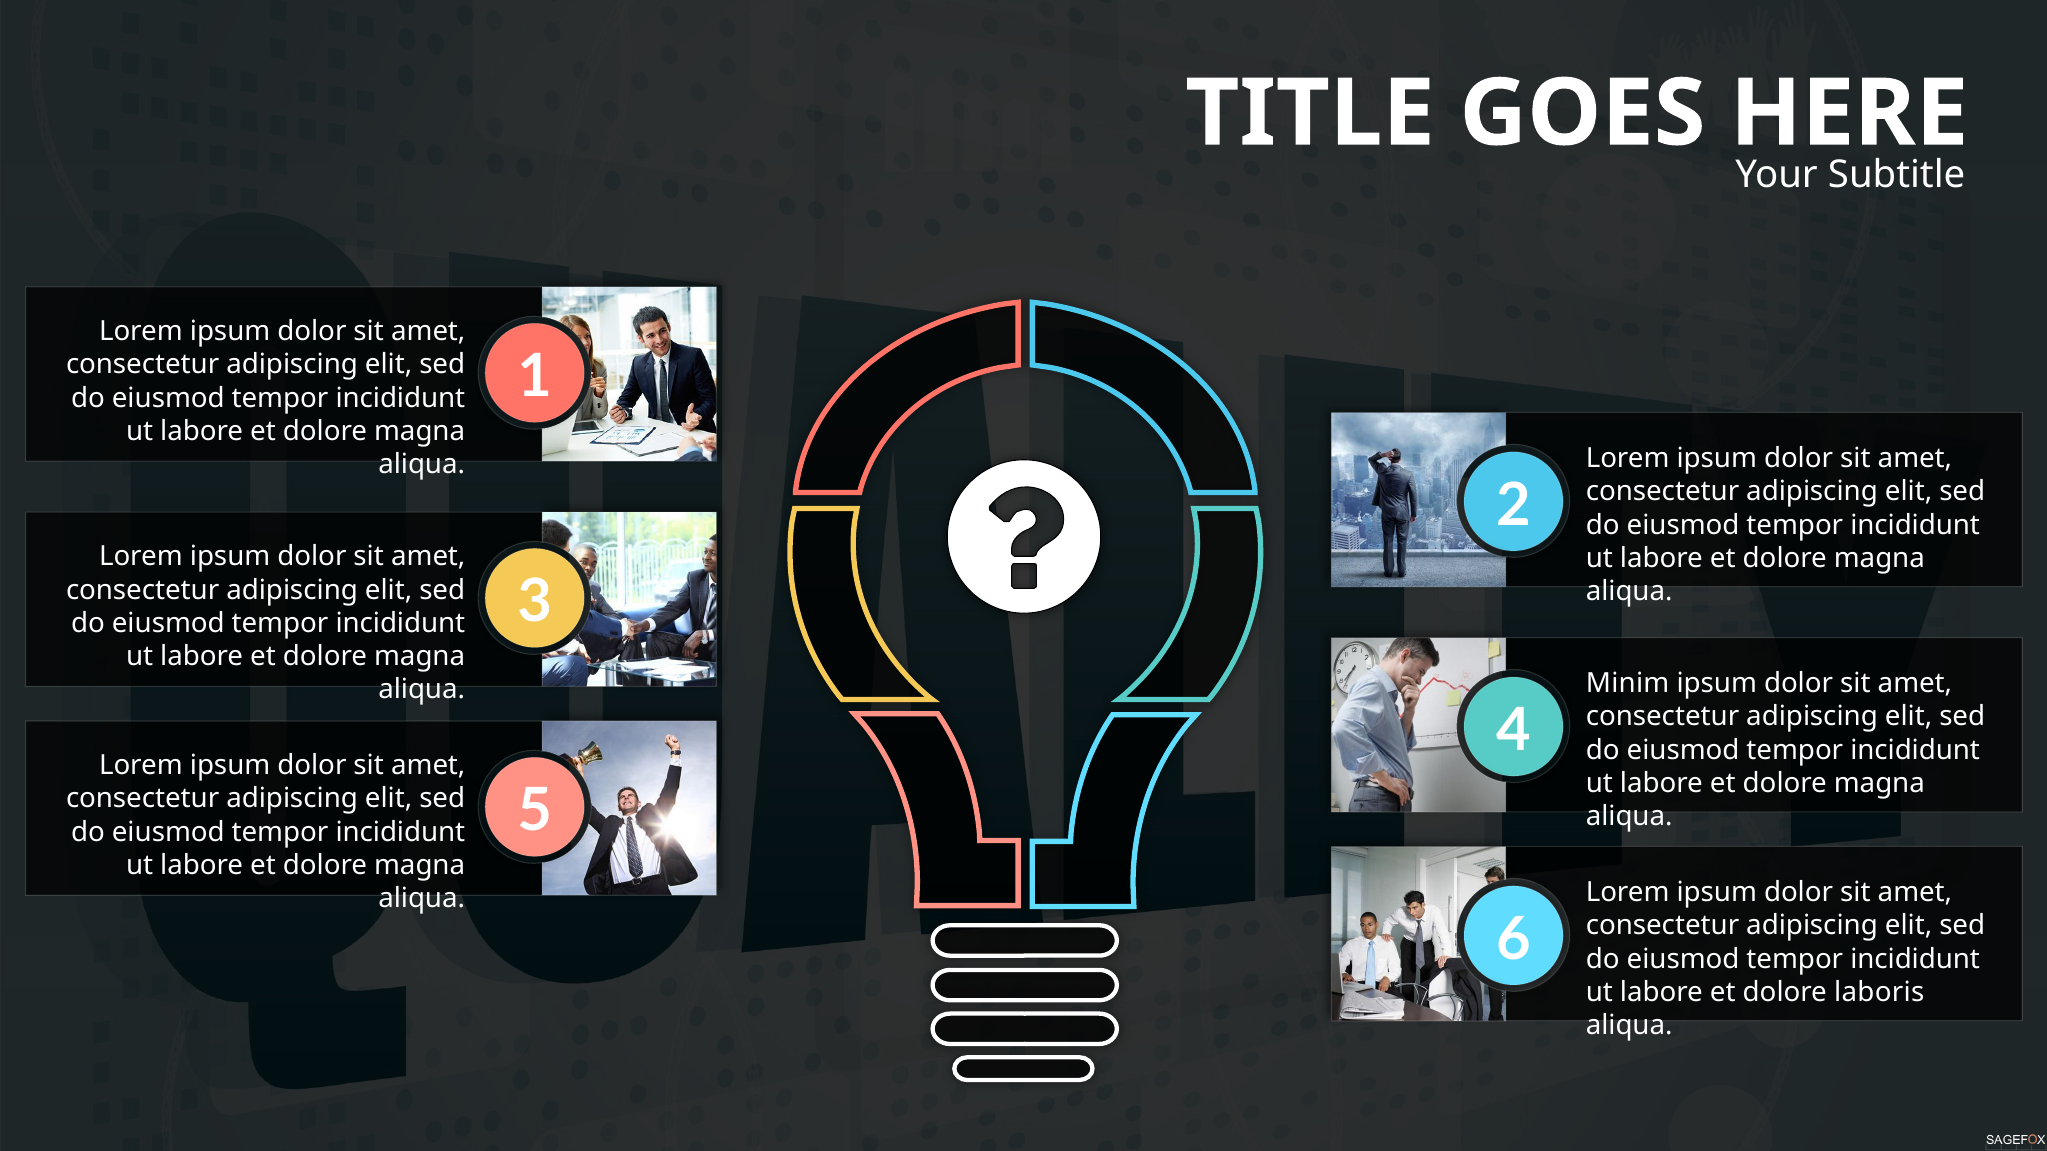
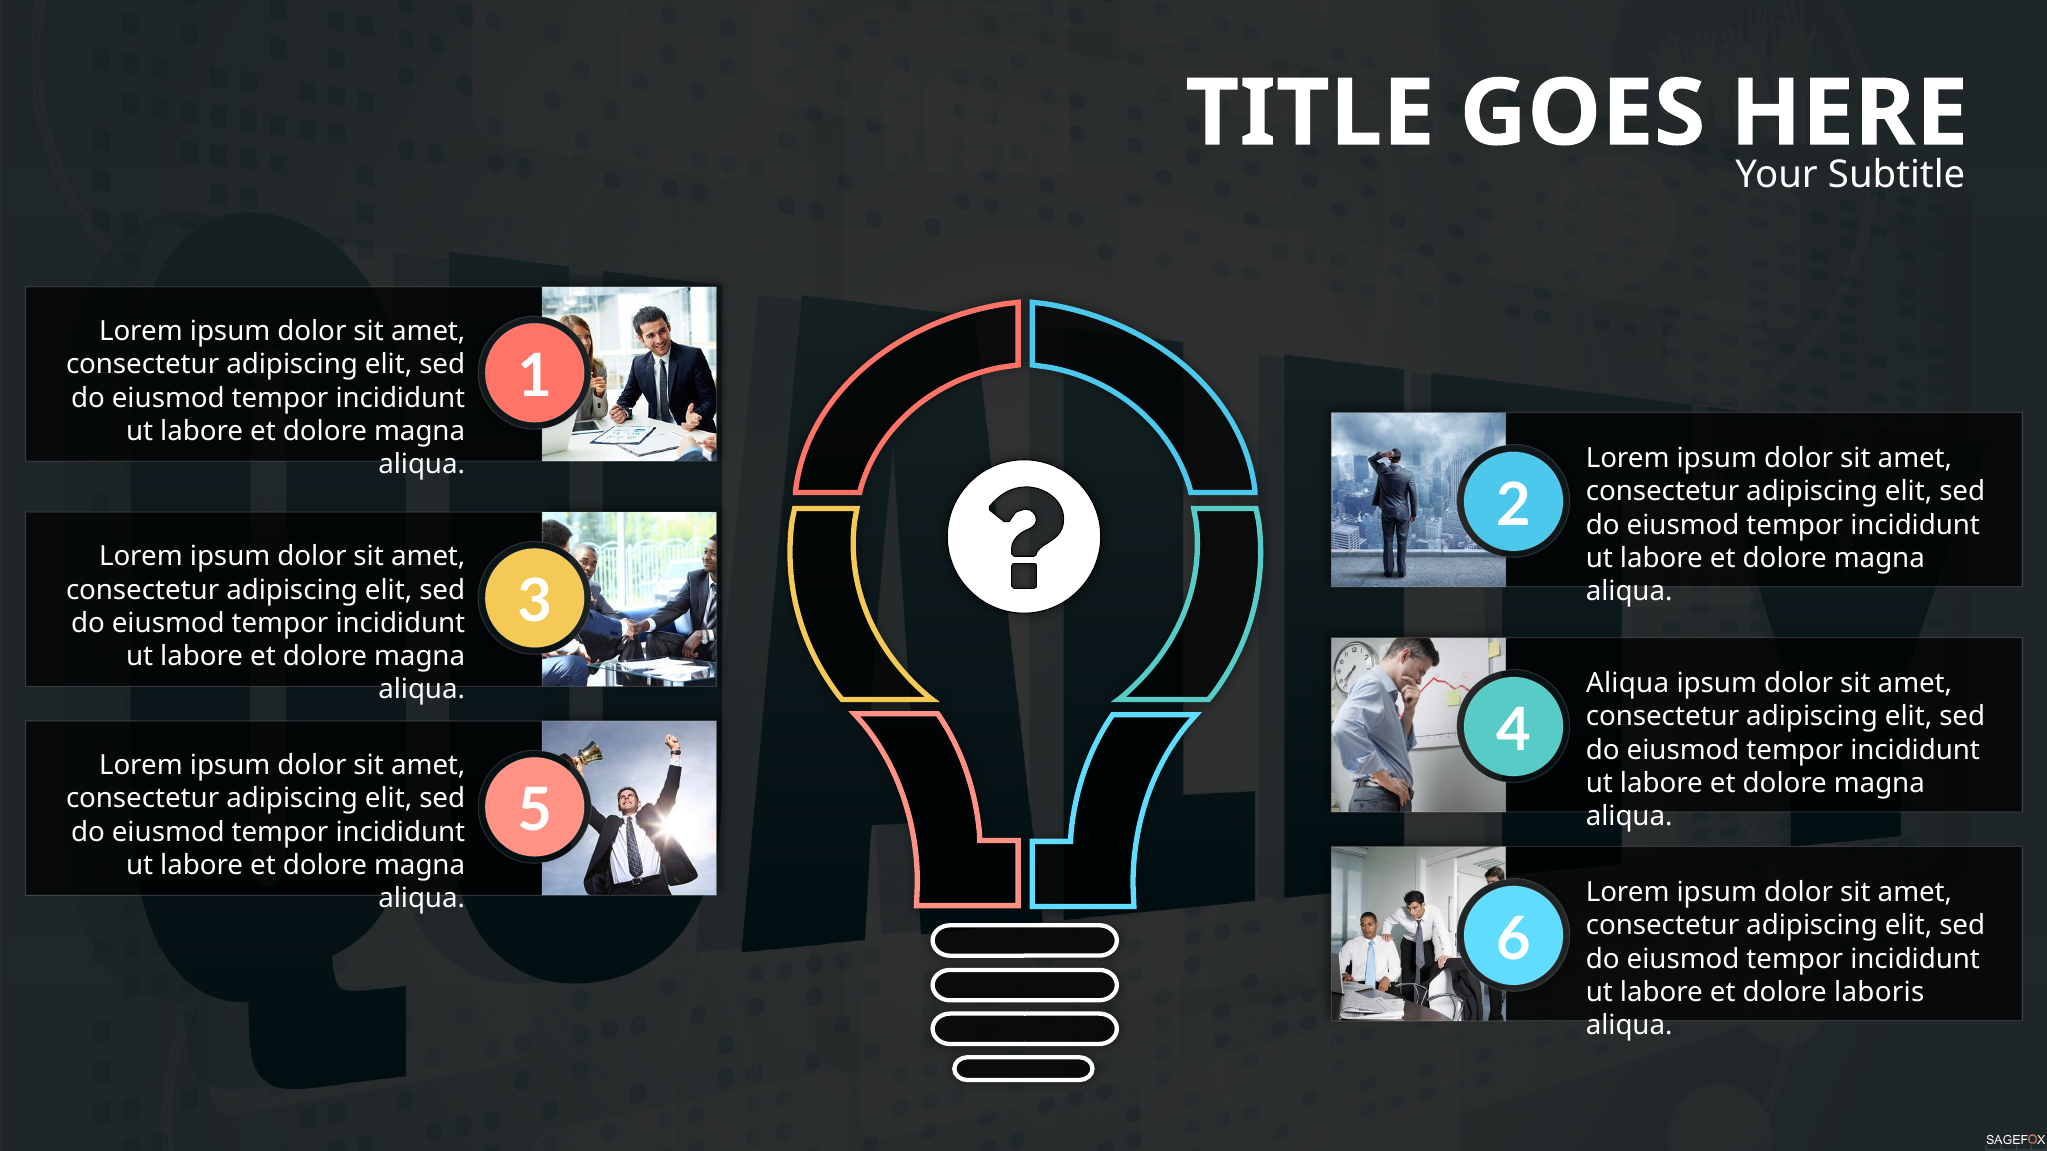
Minim at (1628, 684): Minim -> Aliqua
